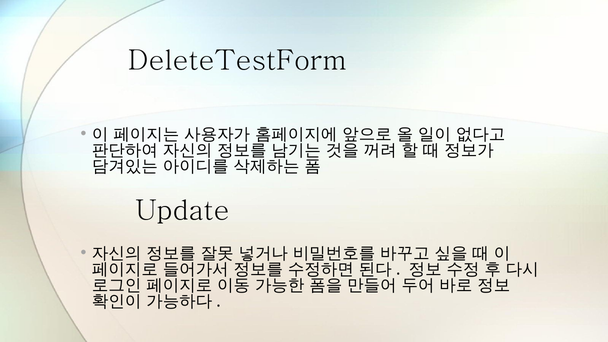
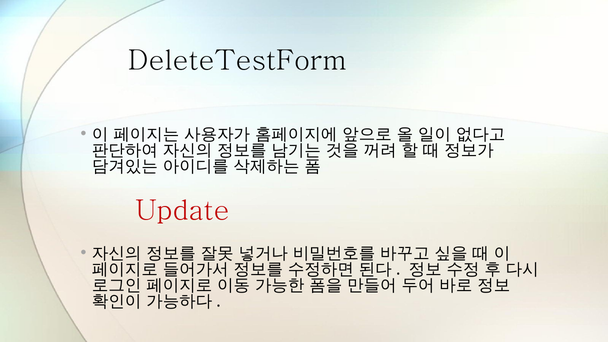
Update colour: black -> red
